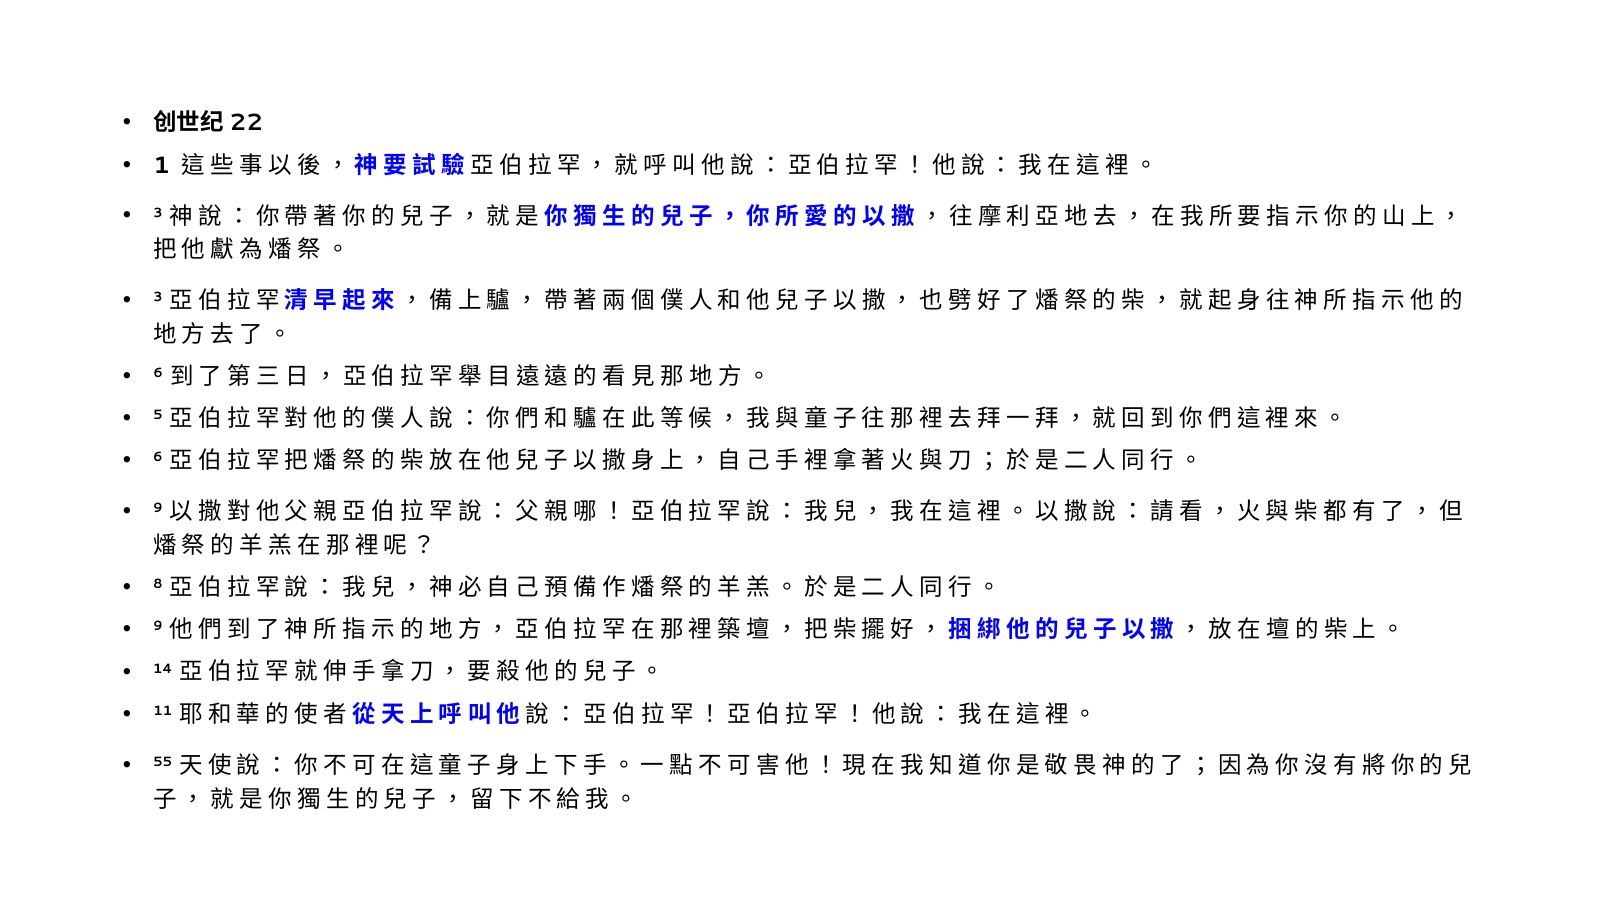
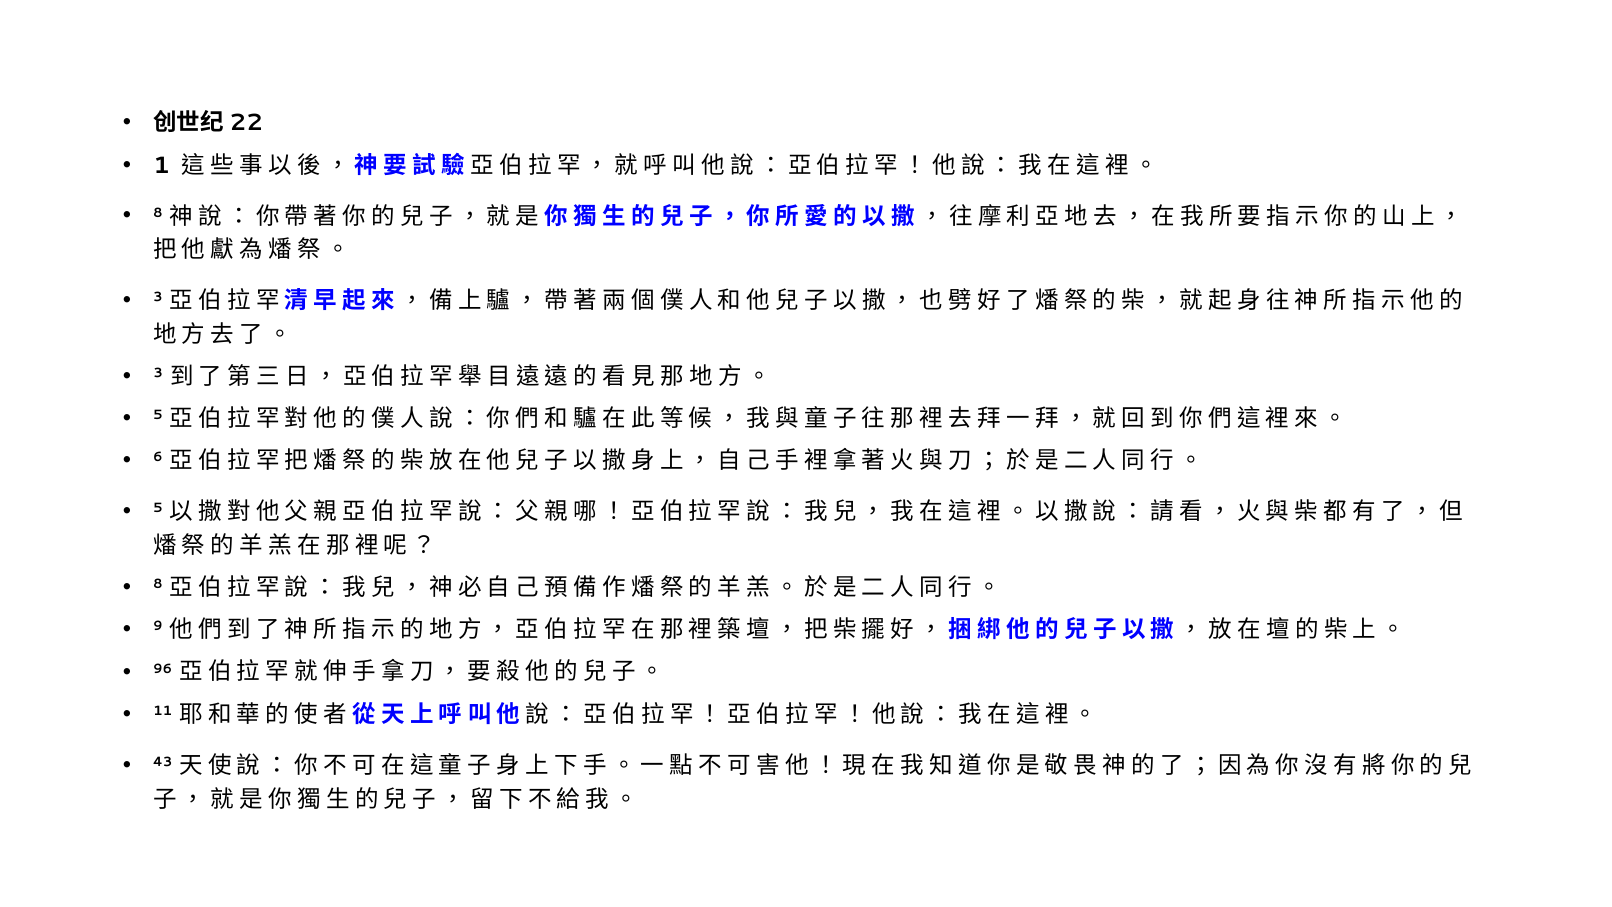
3 at (158, 213): 3 -> 8
6 at (158, 373): 6 -> 3
9 at (158, 508): 9 -> 5
14: 14 -> 96
55: 55 -> 43
